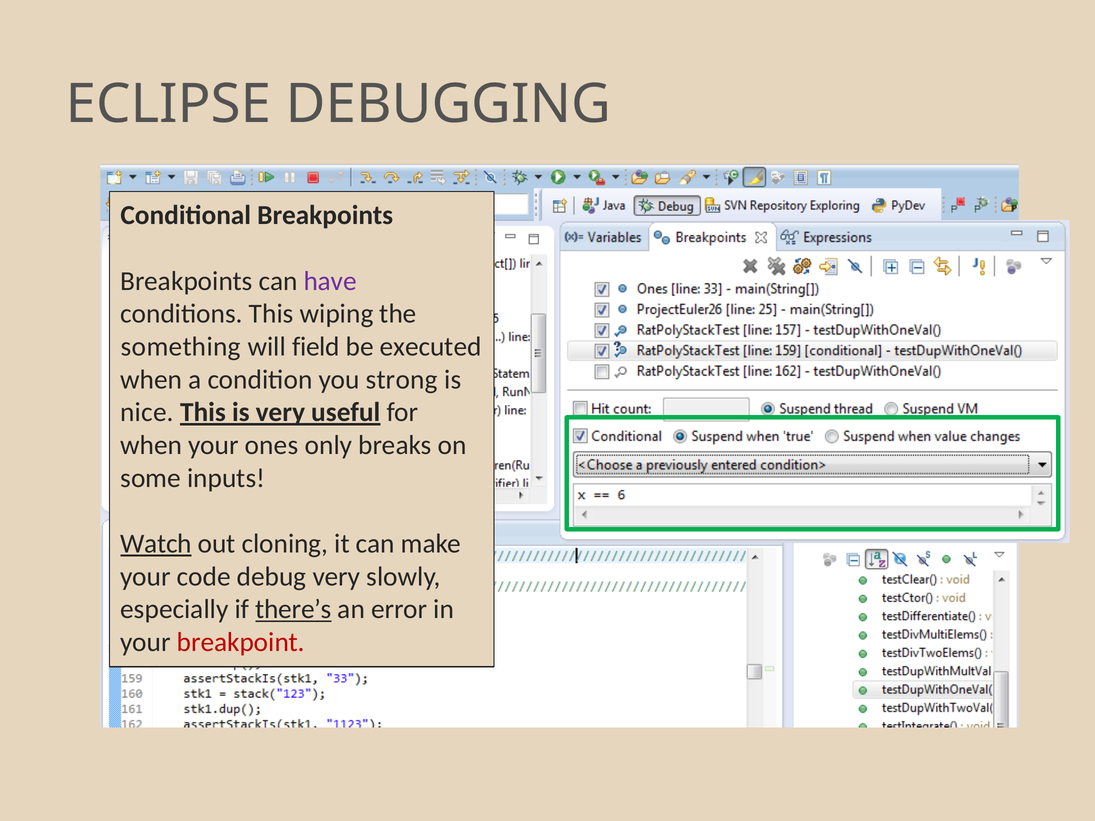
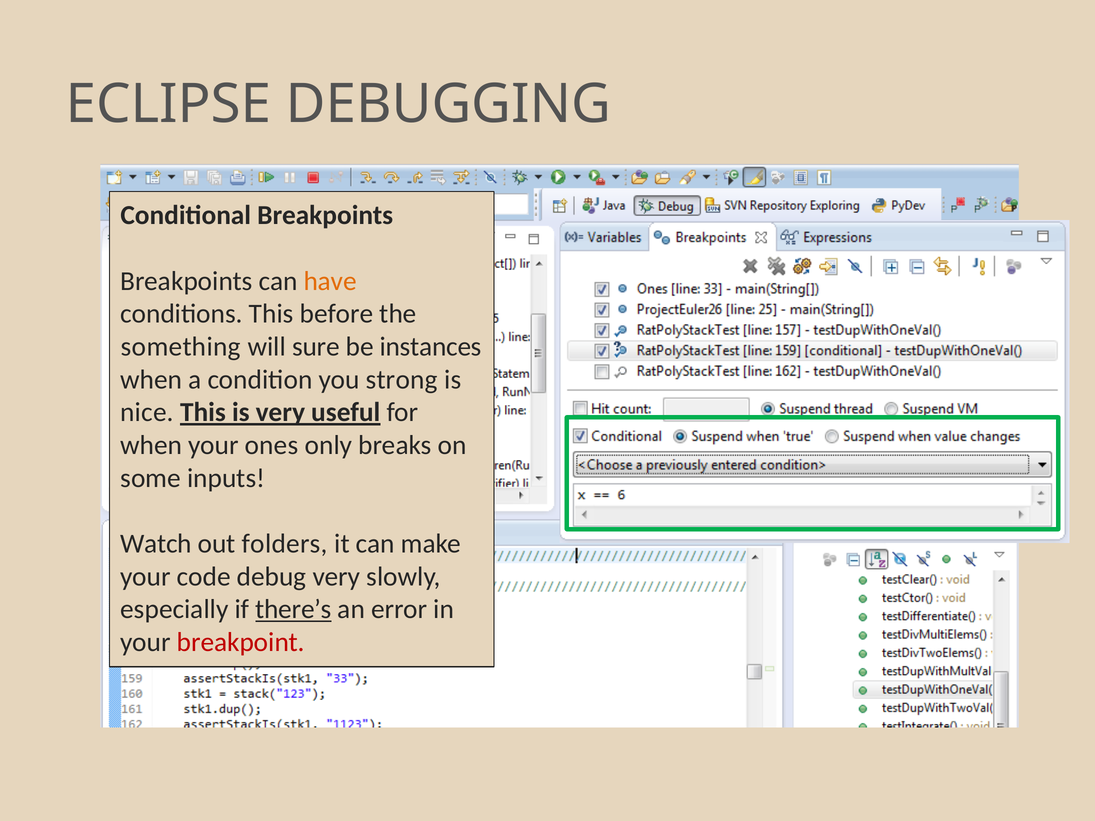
have colour: purple -> orange
wiping: wiping -> before
field: field -> sure
executed: executed -> instances
Watch underline: present -> none
cloning: cloning -> folders
